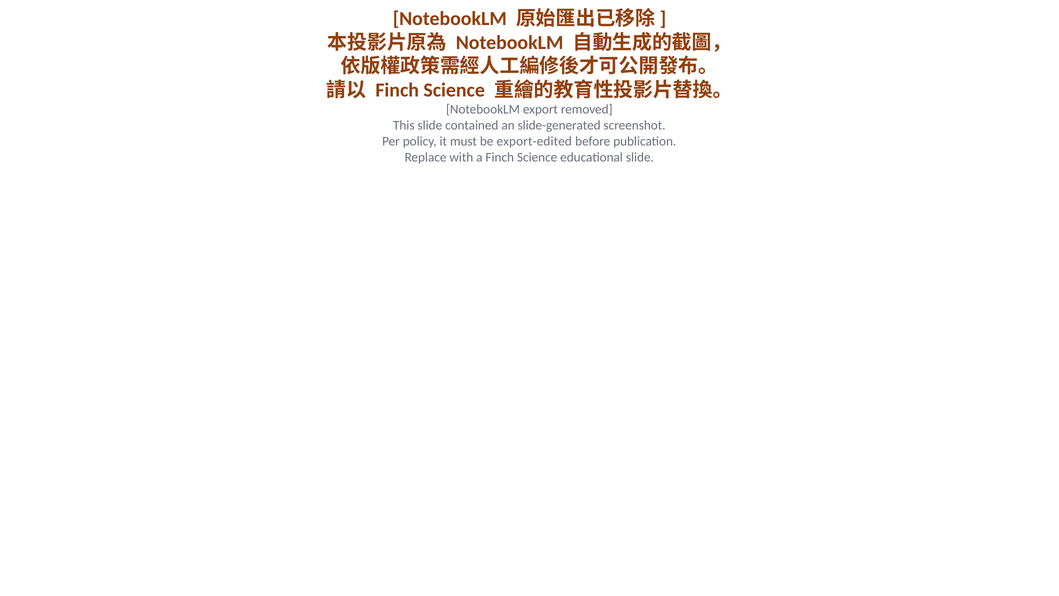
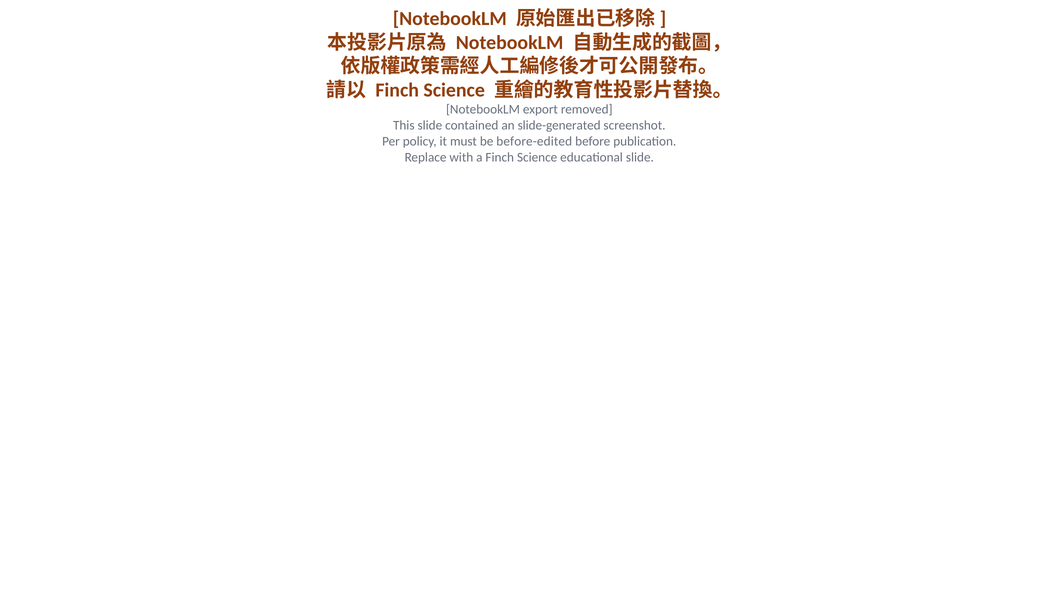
export-edited: export-edited -> before-edited
